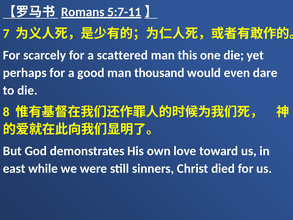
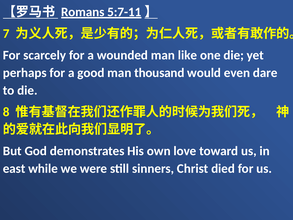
scattered: scattered -> wounded
this: this -> like
